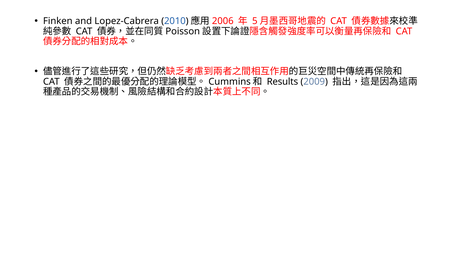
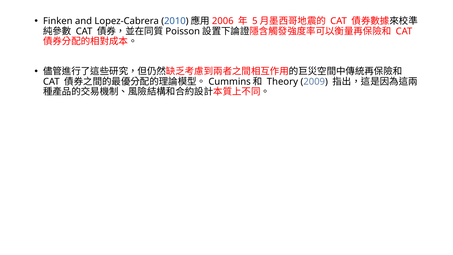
Results: Results -> Theory
